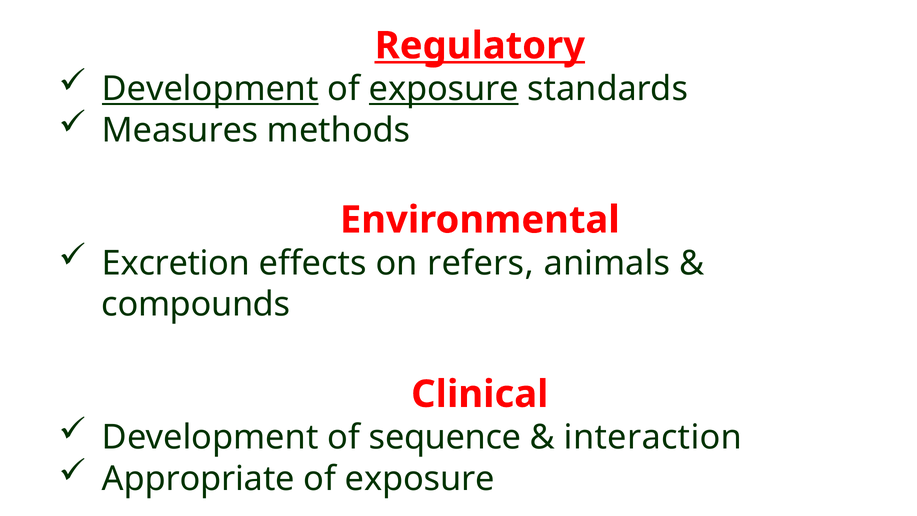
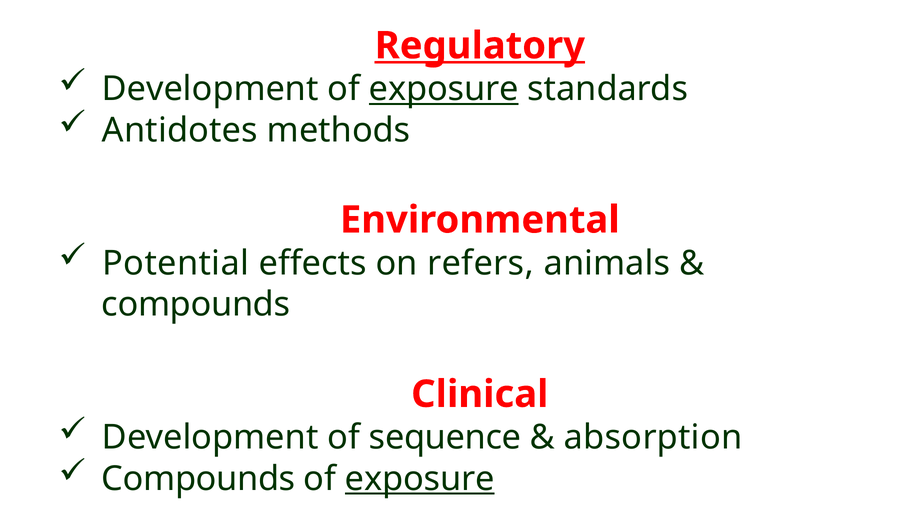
Development at (210, 89) underline: present -> none
Measures: Measures -> Antidotes
Excretion: Excretion -> Potential
interaction: interaction -> absorption
Appropriate at (198, 479): Appropriate -> Compounds
exposure at (420, 479) underline: none -> present
